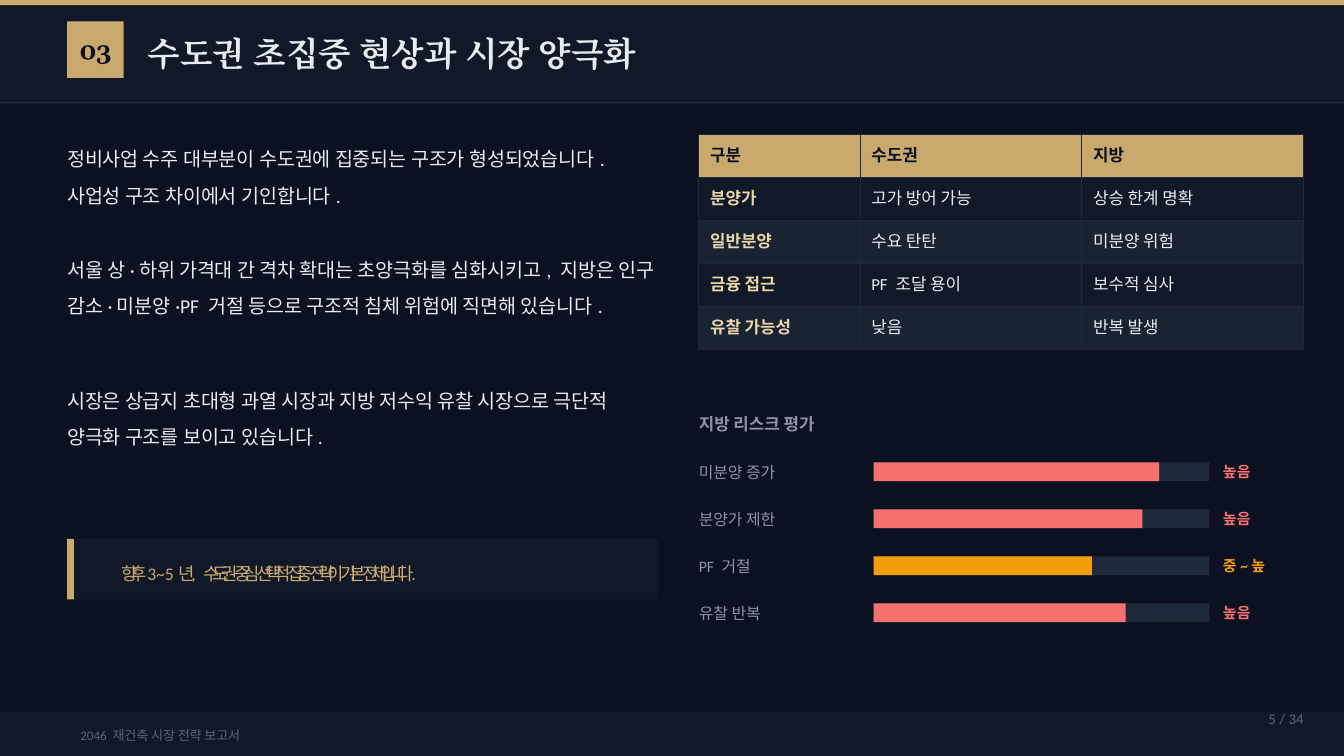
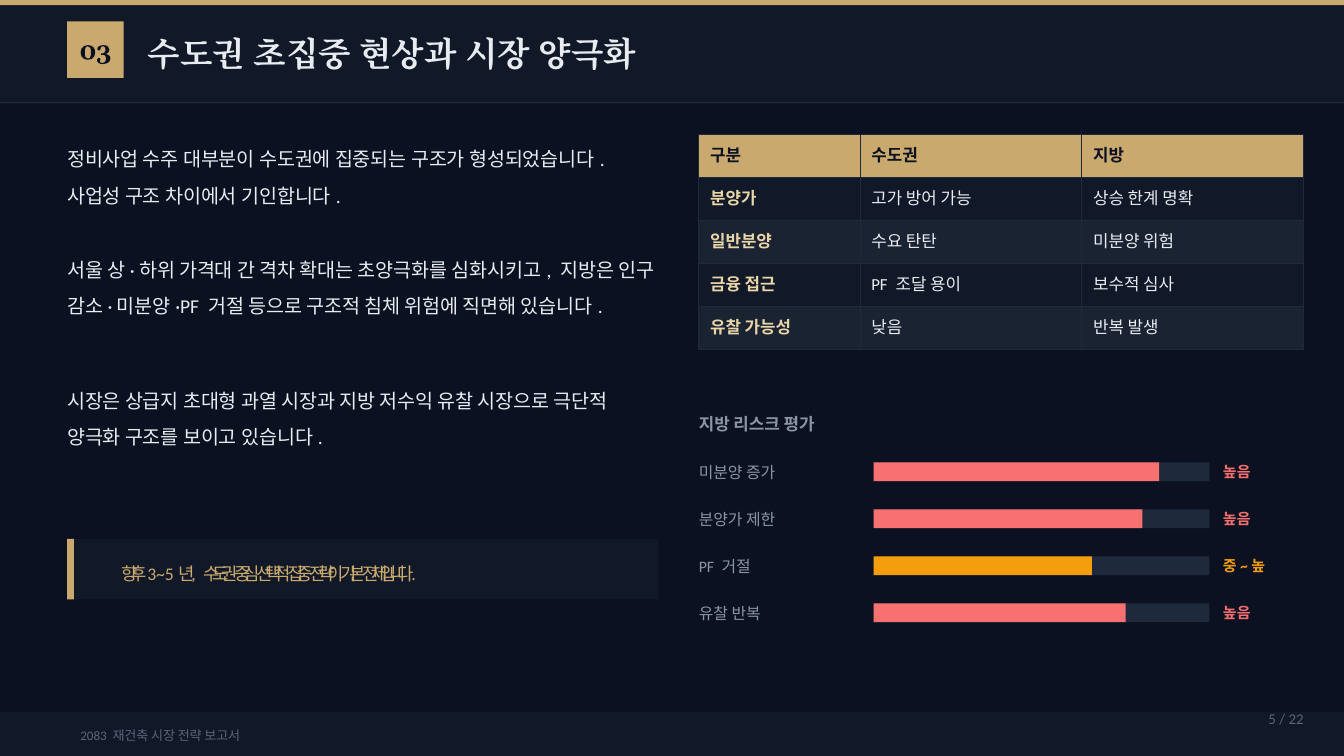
34: 34 -> 22
2046: 2046 -> 2083
